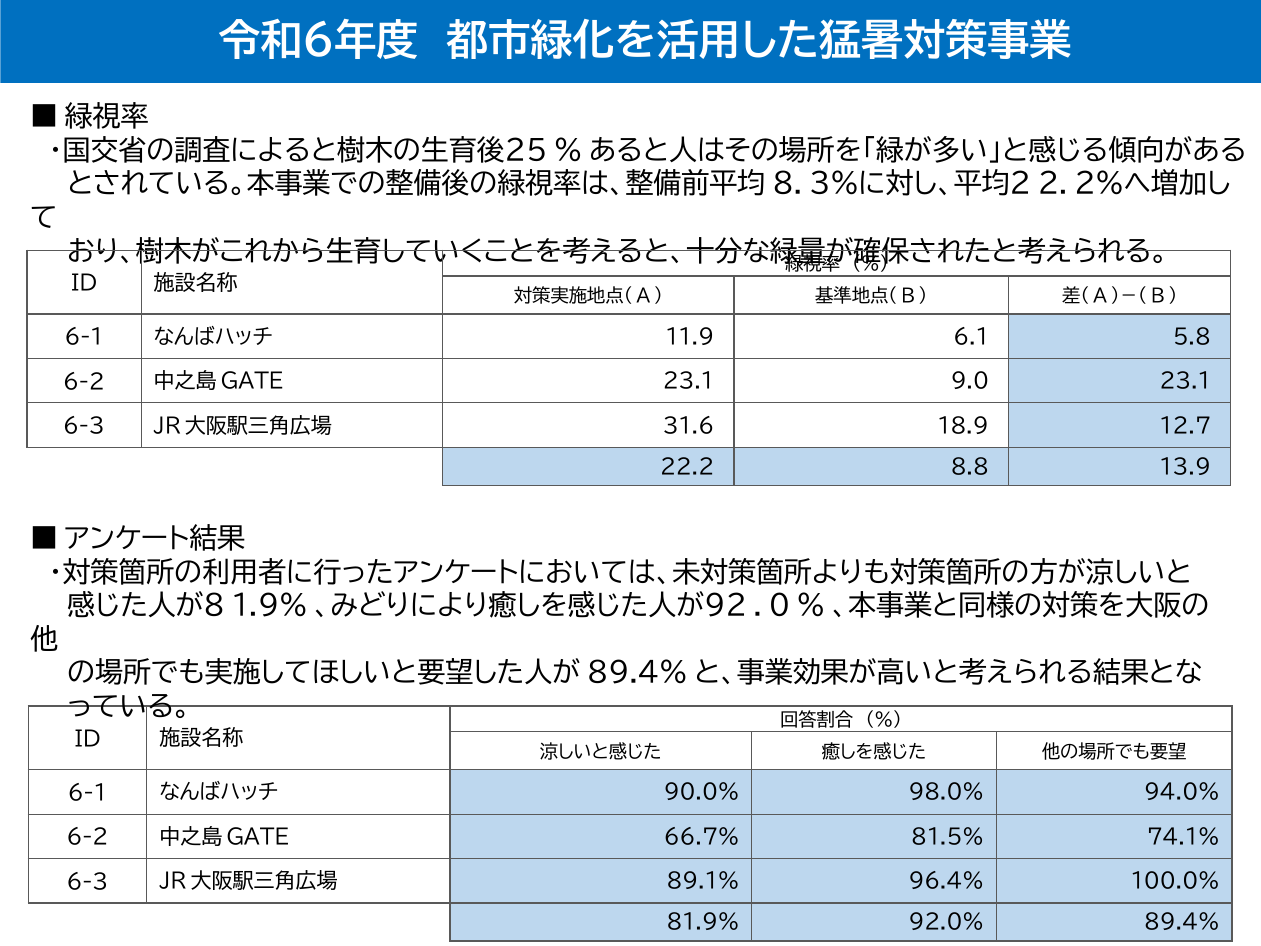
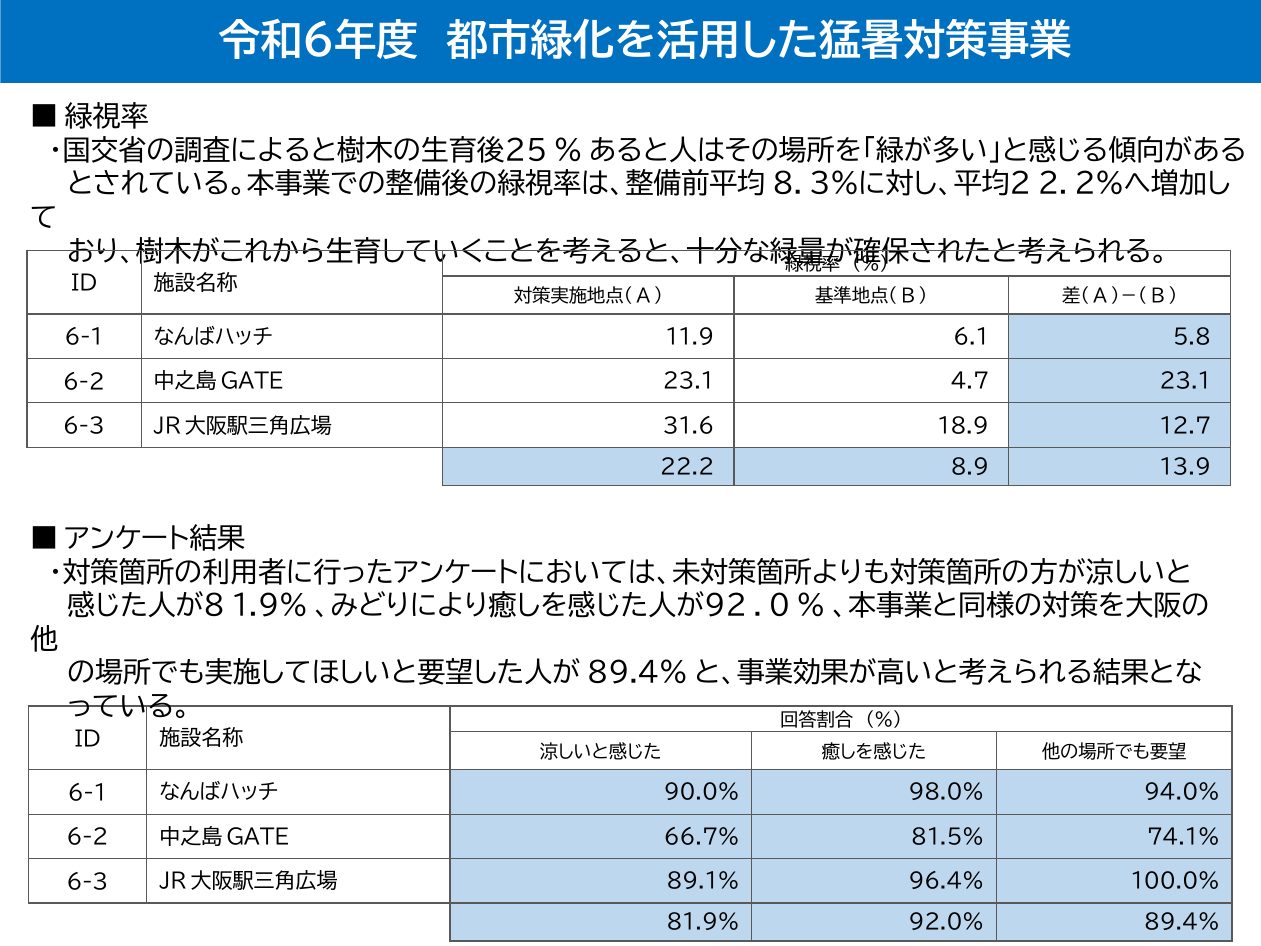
9.0: 9.0 -> 4.7
8.8: 8.8 -> 8.9
